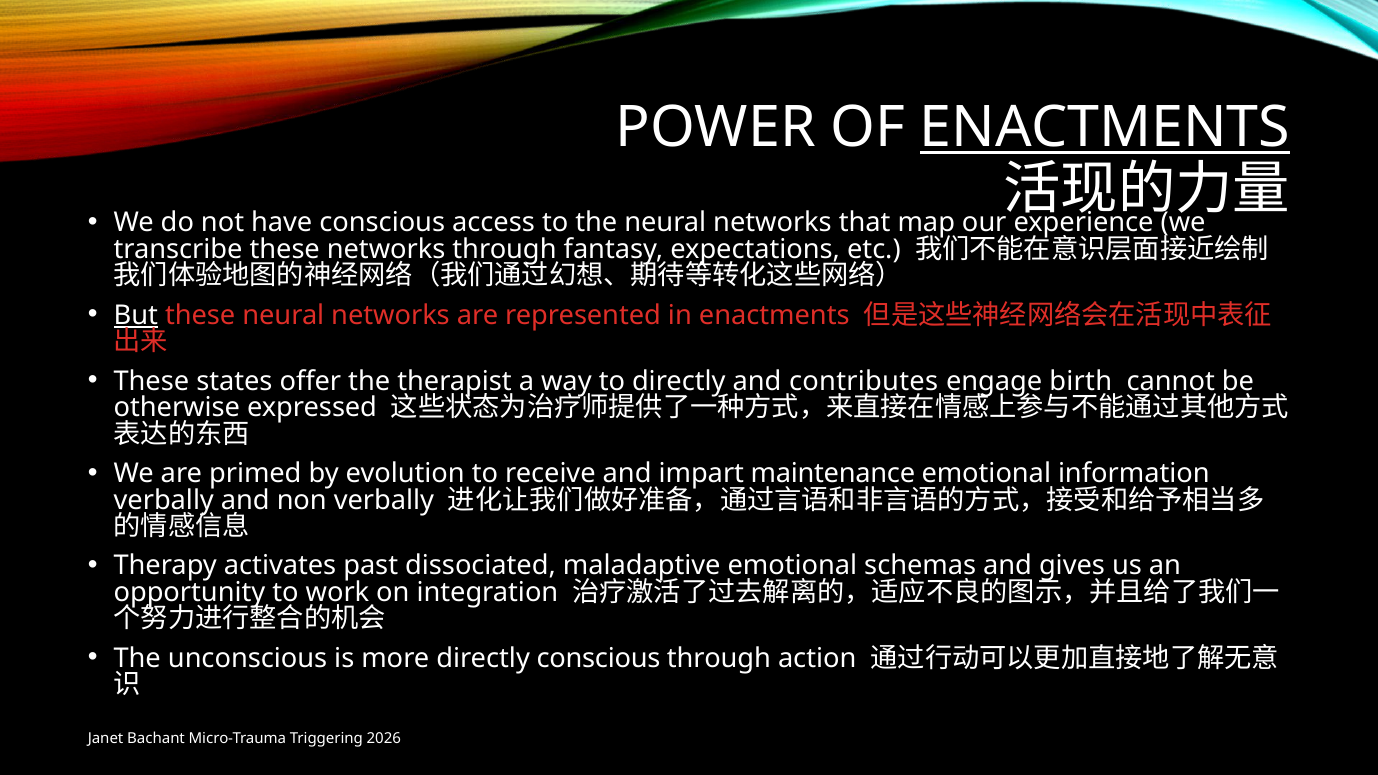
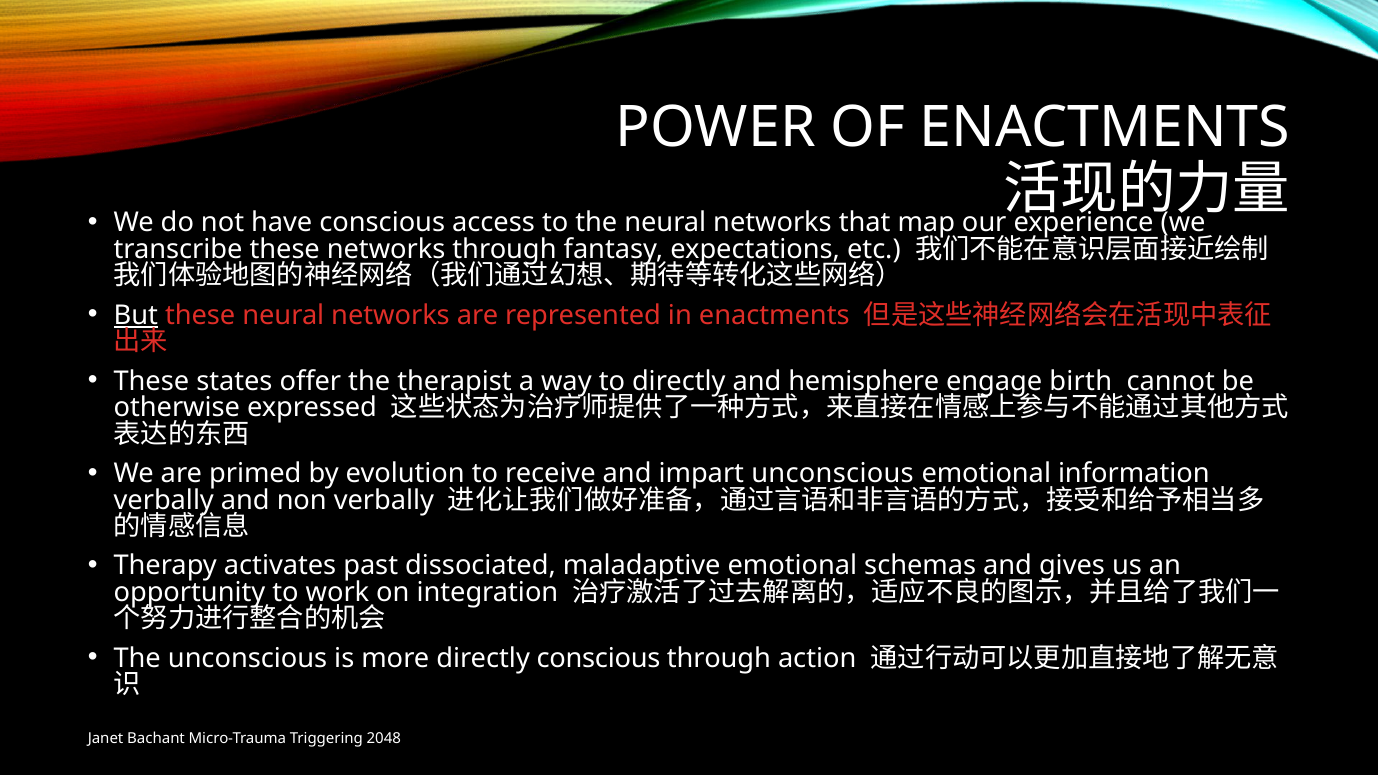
ENACTMENTS at (1105, 128) underline: present -> none
contributes: contributes -> hemisphere
impart maintenance: maintenance -> unconscious
2026: 2026 -> 2048
